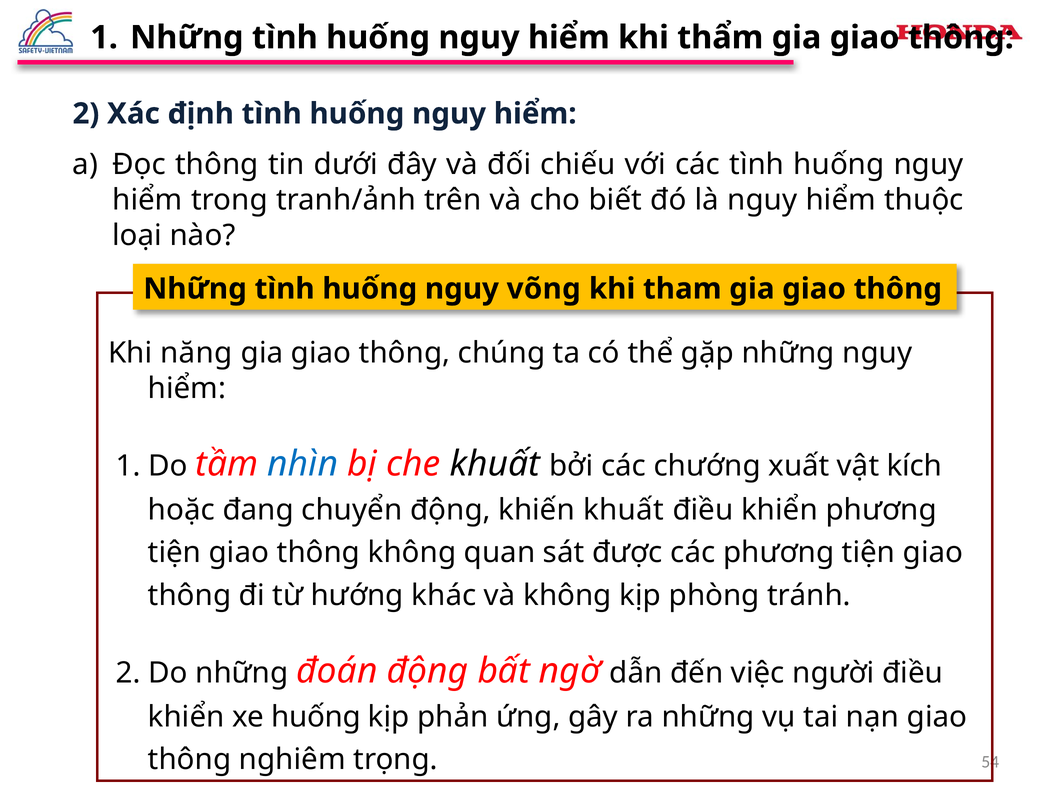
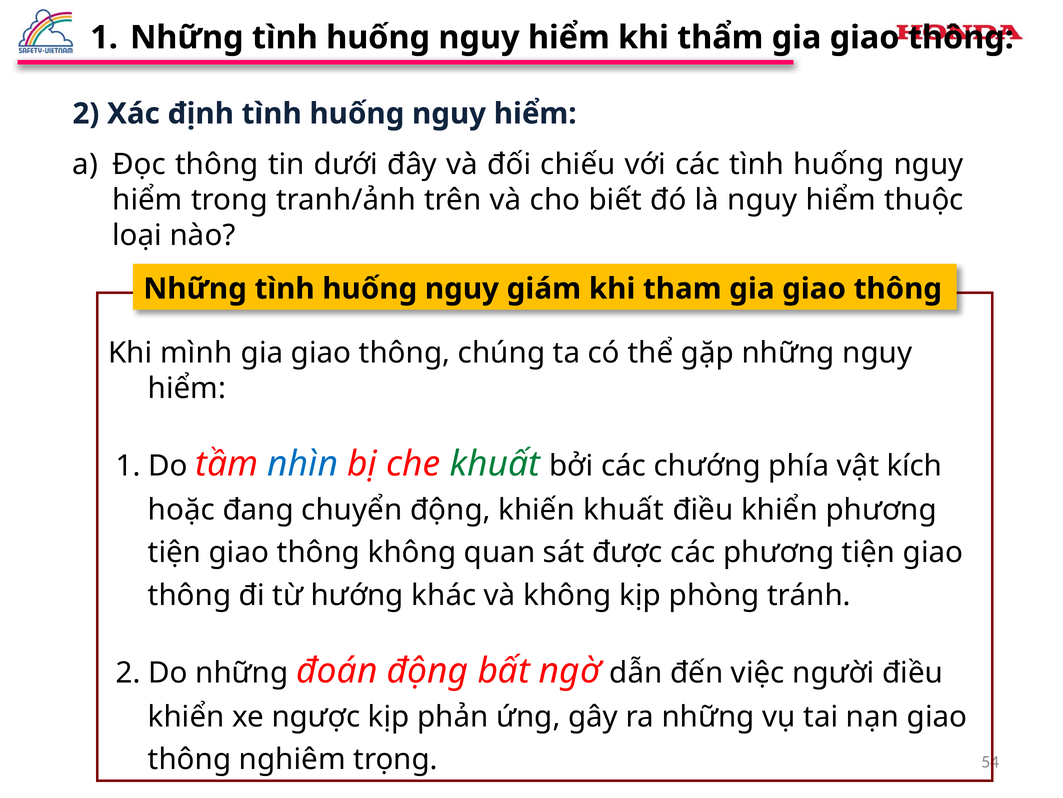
võng: võng -> giám
năng: năng -> mình
khuất at (495, 463) colour: black -> green
xuất: xuất -> phía
xe huống: huống -> ngược
